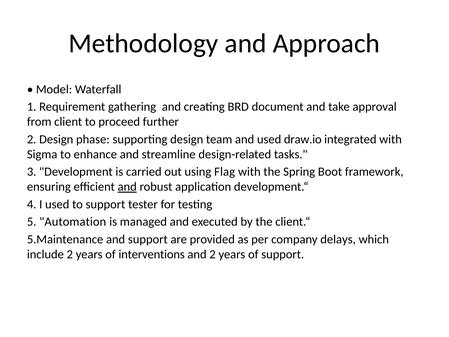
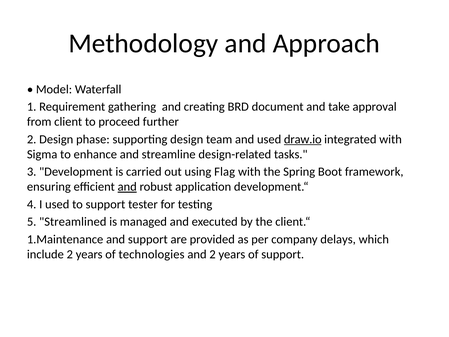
draw.io underline: none -> present
Automation: Automation -> Streamlined
5.Maintenance: 5.Maintenance -> 1.Maintenance
interventions: interventions -> technologies
